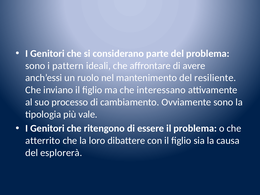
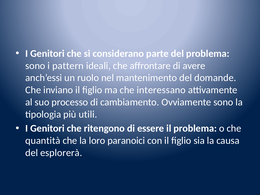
resiliente: resiliente -> domande
vale: vale -> utili
atterrito: atterrito -> quantità
dibattere: dibattere -> paranoici
